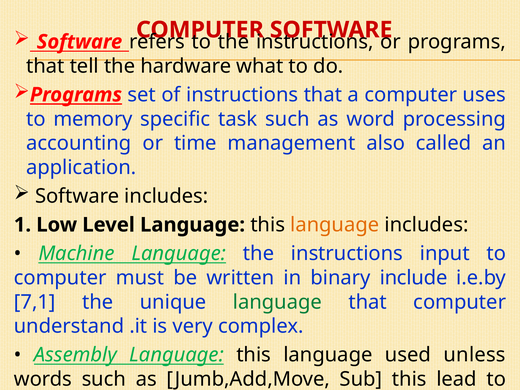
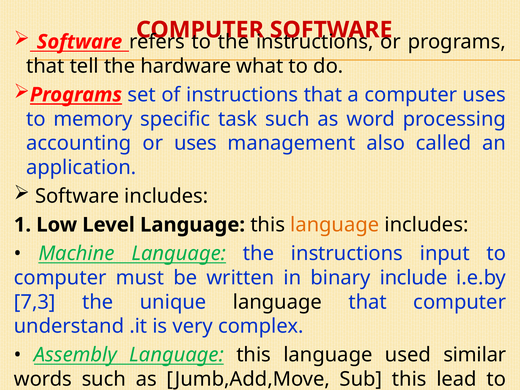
or time: time -> uses
7,1: 7,1 -> 7,3
language at (277, 302) colour: green -> black
unless: unless -> similar
